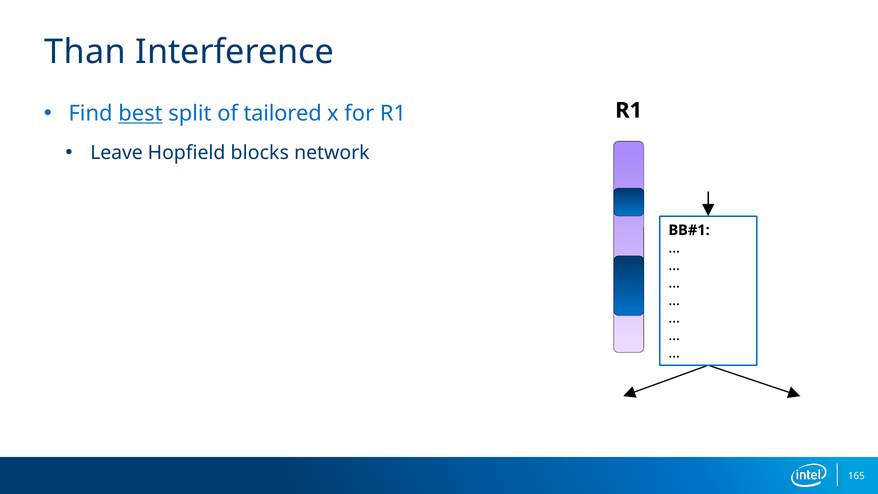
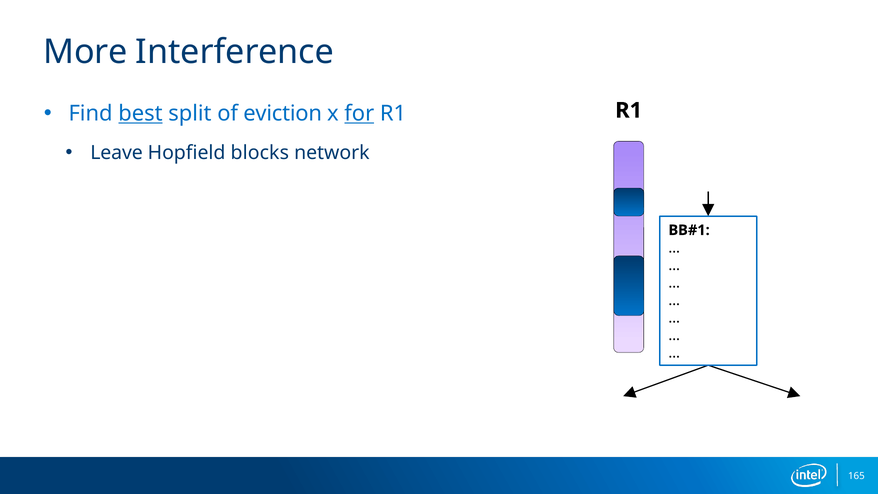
Than: Than -> More
tailored: tailored -> eviction
for underline: none -> present
